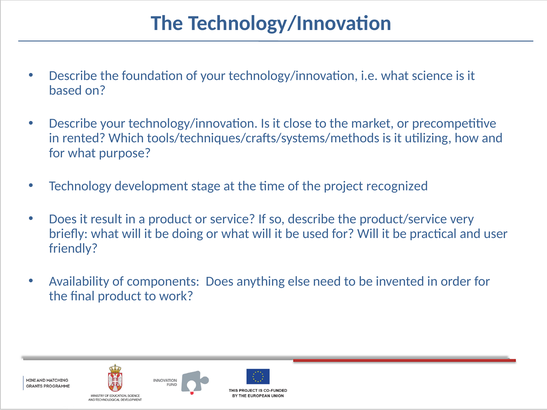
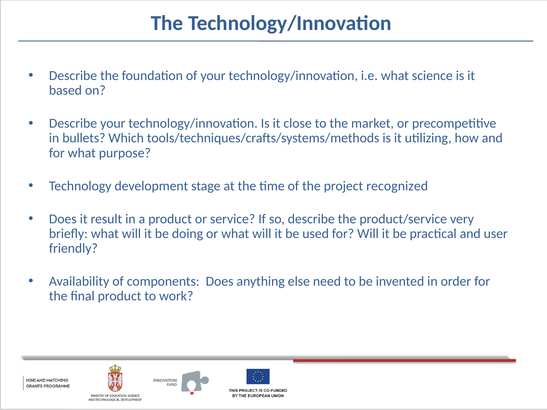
rented: rented -> bullets
